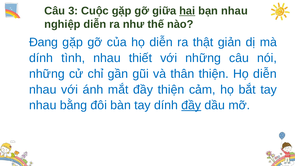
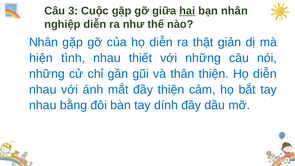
bạn nhau: nhau -> nhân
Đang at (44, 42): Đang -> Nhân
dính at (41, 58): dính -> hiện
đầy at (191, 105) underline: present -> none
